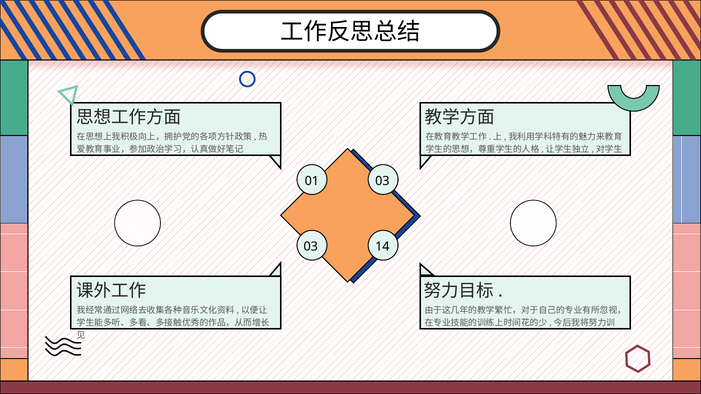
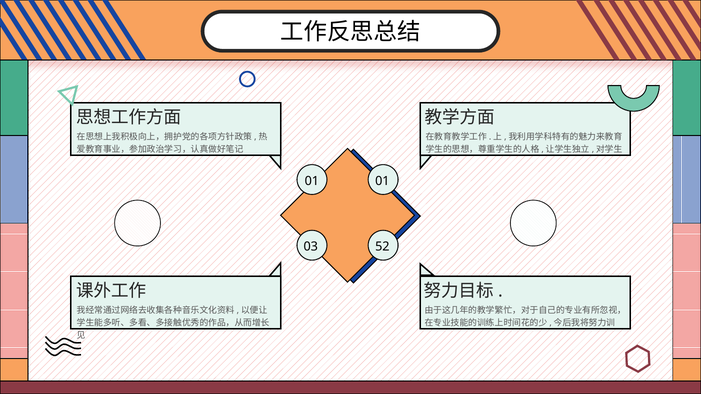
01 03: 03 -> 01
14: 14 -> 52
